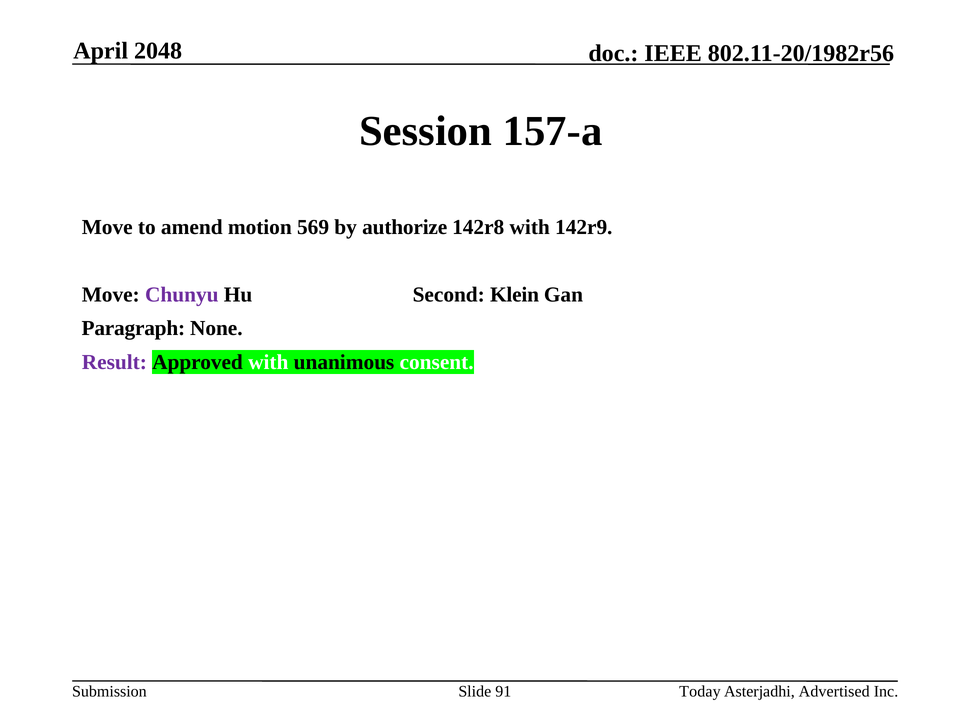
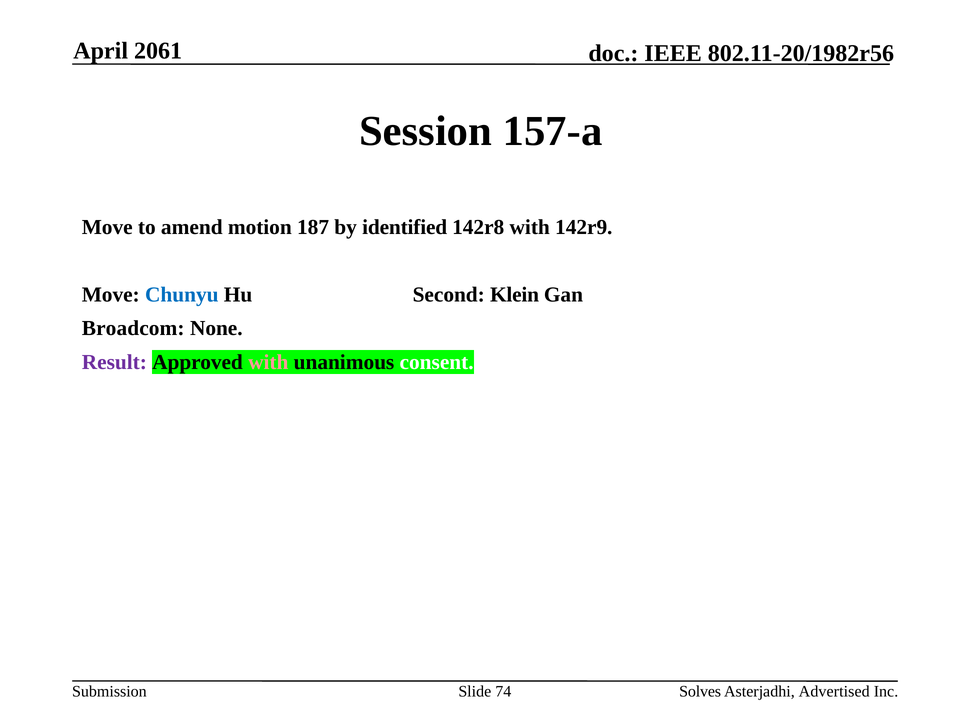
2048: 2048 -> 2061
569: 569 -> 187
authorize: authorize -> identified
Chunyu colour: purple -> blue
Paragraph: Paragraph -> Broadcom
with at (268, 362) colour: white -> pink
91: 91 -> 74
Today: Today -> Solves
